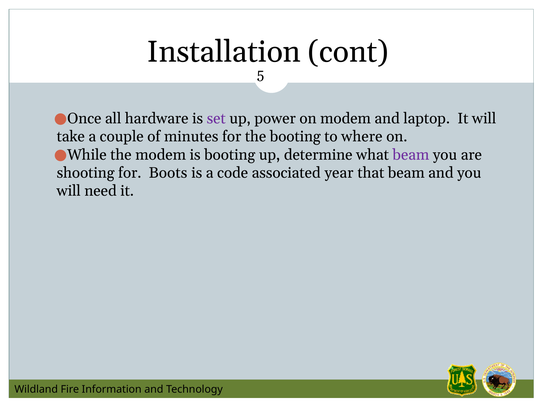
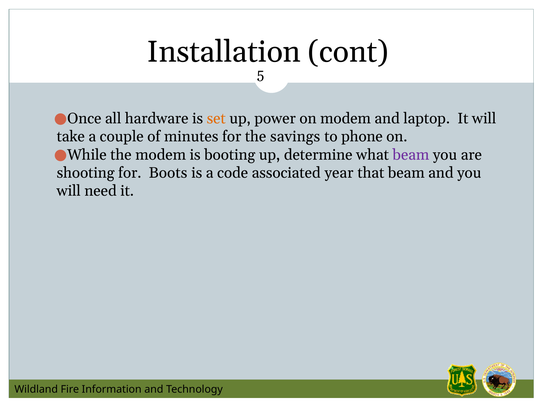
set colour: purple -> orange
the booting: booting -> savings
where: where -> phone
